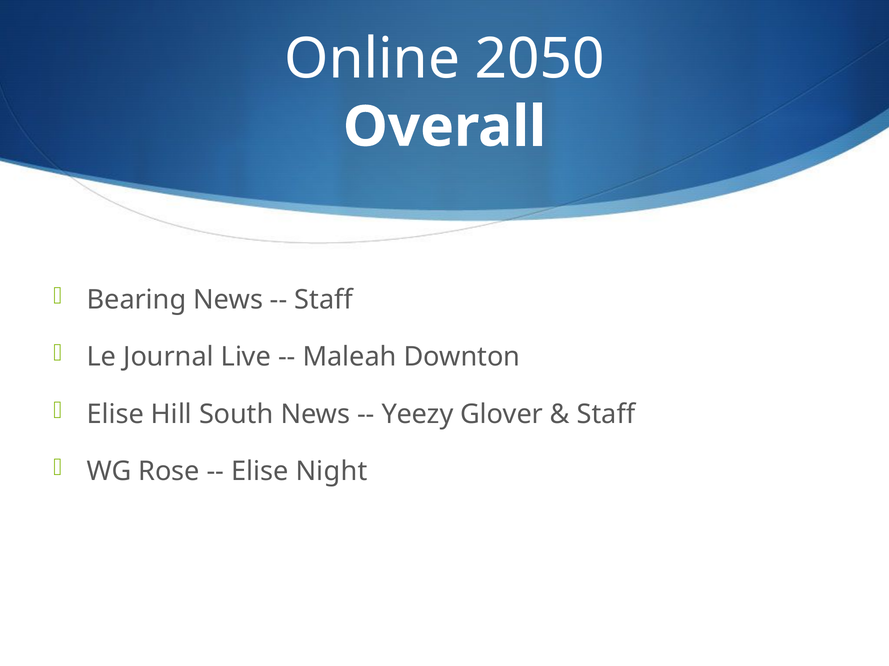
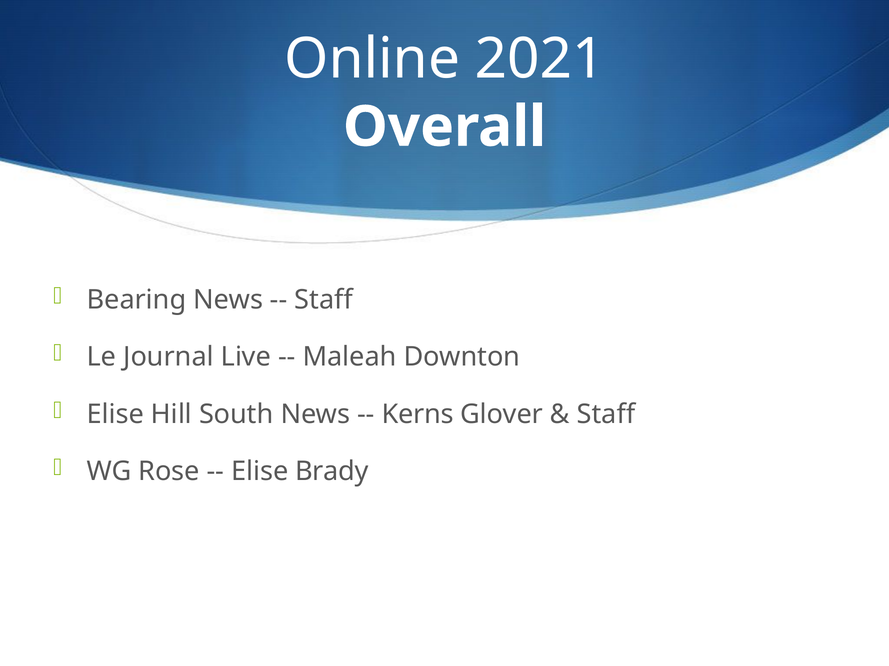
2050: 2050 -> 2021
Yeezy: Yeezy -> Kerns
Night: Night -> Brady
